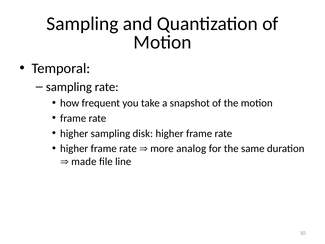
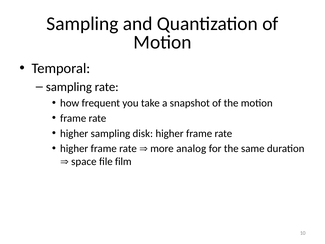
made: made -> space
line: line -> film
